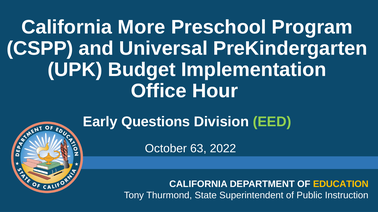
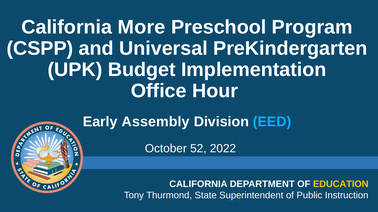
Questions: Questions -> Assembly
EED colour: light green -> light blue
63: 63 -> 52
